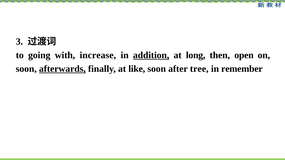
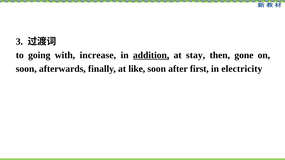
long: long -> stay
open: open -> gone
afterwards underline: present -> none
tree: tree -> first
remember: remember -> electricity
